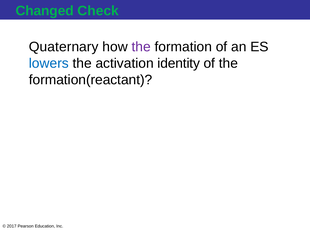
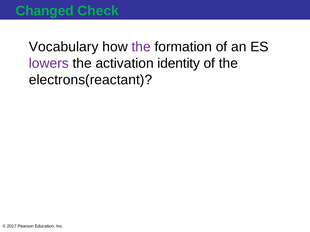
Quaternary: Quaternary -> Vocabulary
lowers colour: blue -> purple
formation(reactant: formation(reactant -> electrons(reactant
